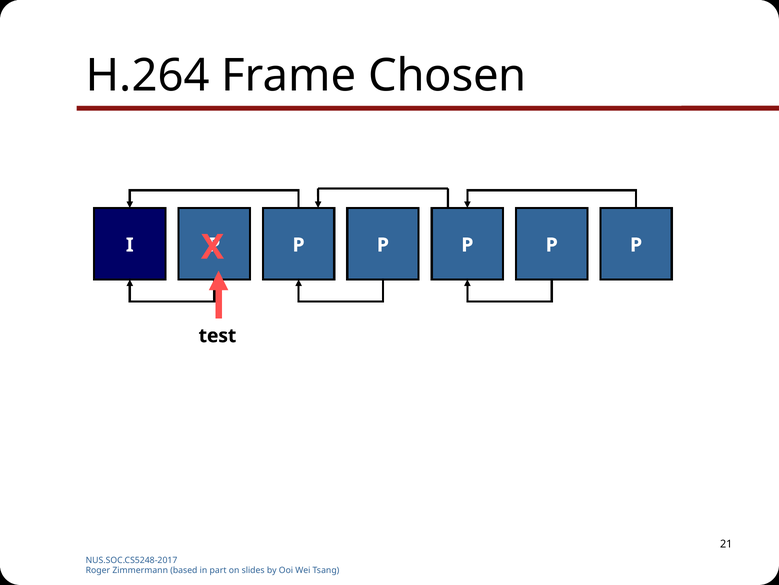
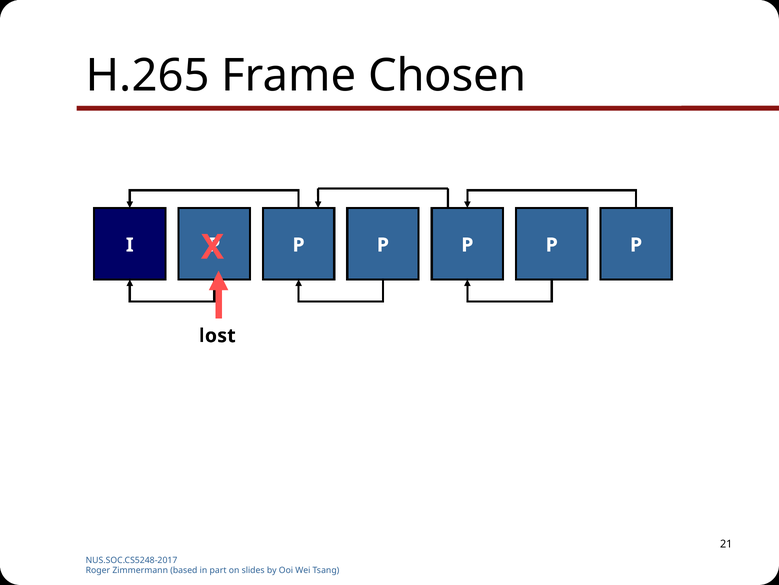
H.264: H.264 -> H.265
test: test -> lost
